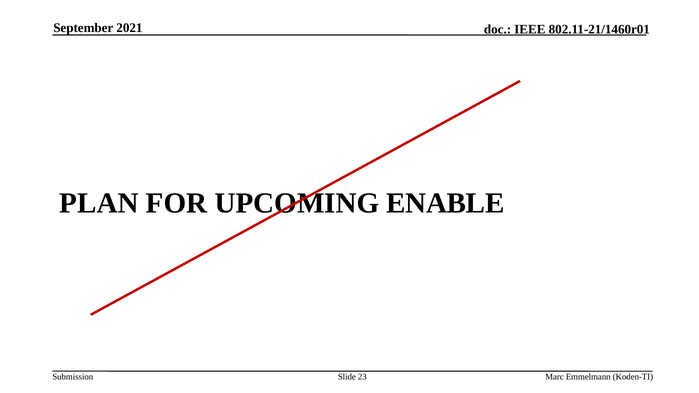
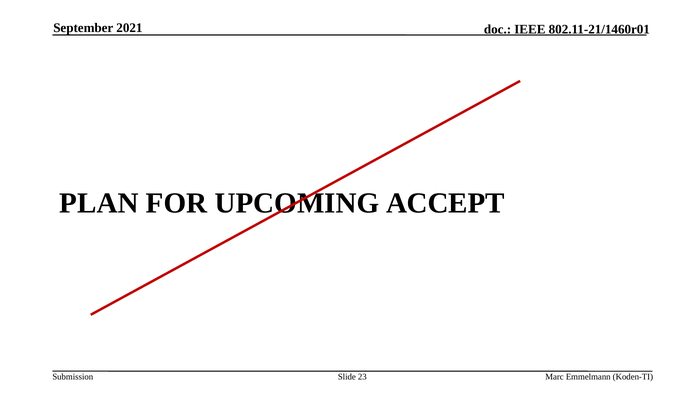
ENABLE: ENABLE -> ACCEPT
